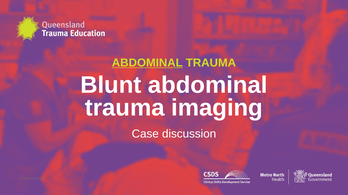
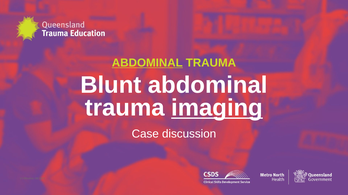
imaging underline: none -> present
